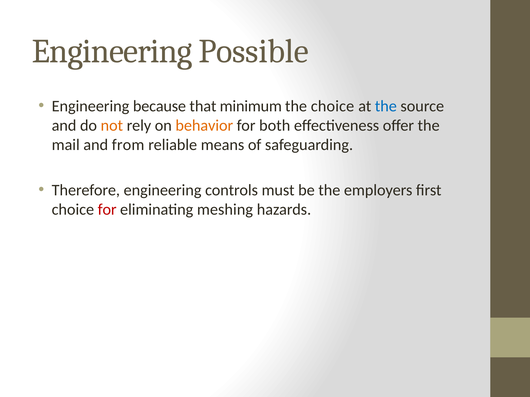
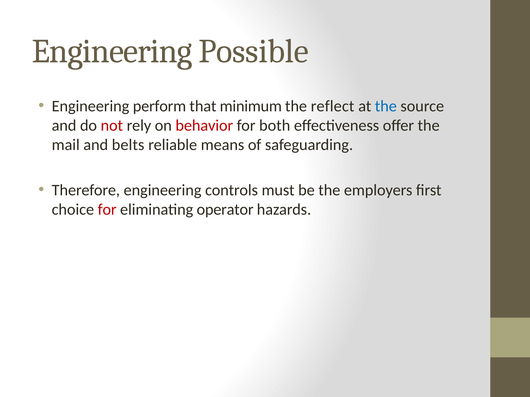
because: because -> perform
the choice: choice -> reflect
not colour: orange -> red
behavior colour: orange -> red
from: from -> belts
meshing: meshing -> operator
